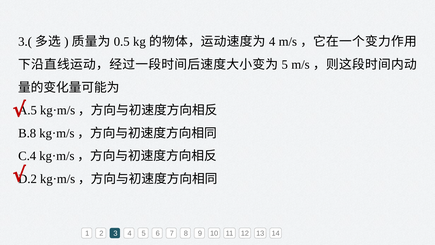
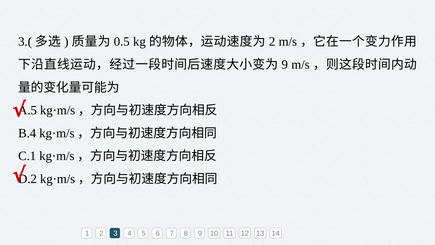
4 at (272, 42): 4 -> 2
5 at (285, 65): 5 -> 9
B.8: B.8 -> B.4
C.4: C.4 -> C.1
